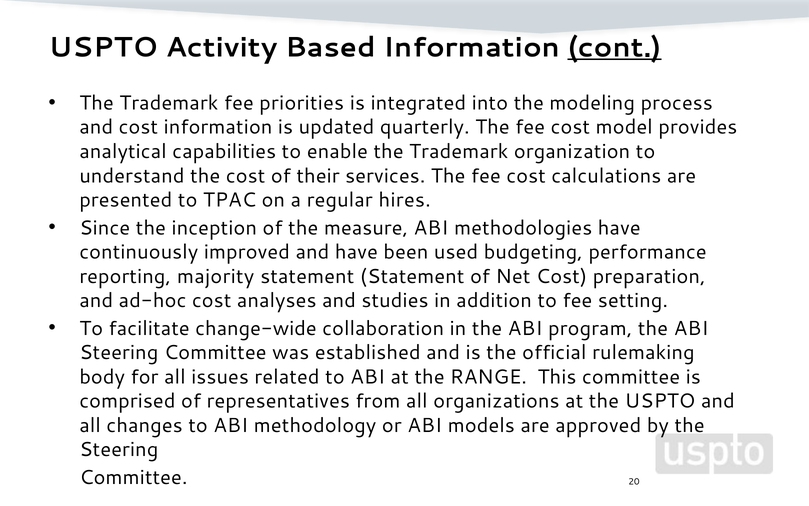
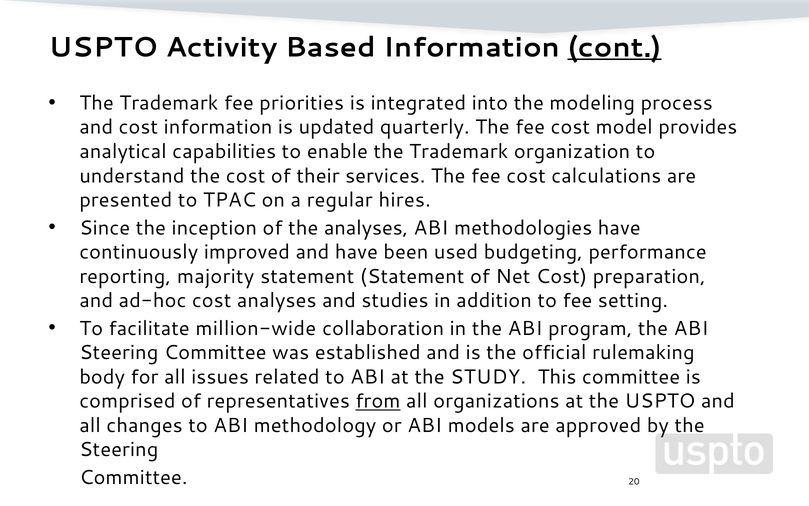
the measure: measure -> analyses
change-wide: change-wide -> million-wide
RANGE: RANGE -> STUDY
from underline: none -> present
